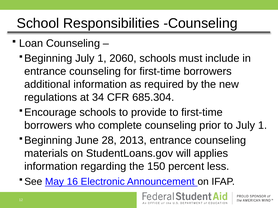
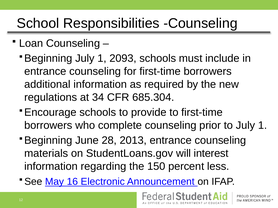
2060: 2060 -> 2093
applies: applies -> interest
